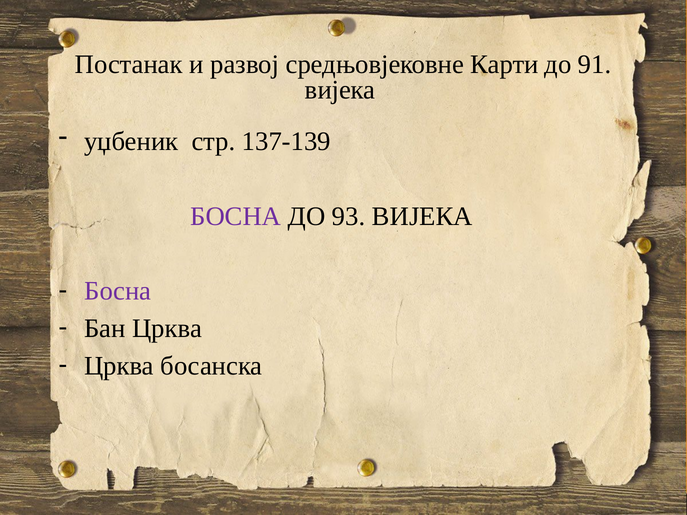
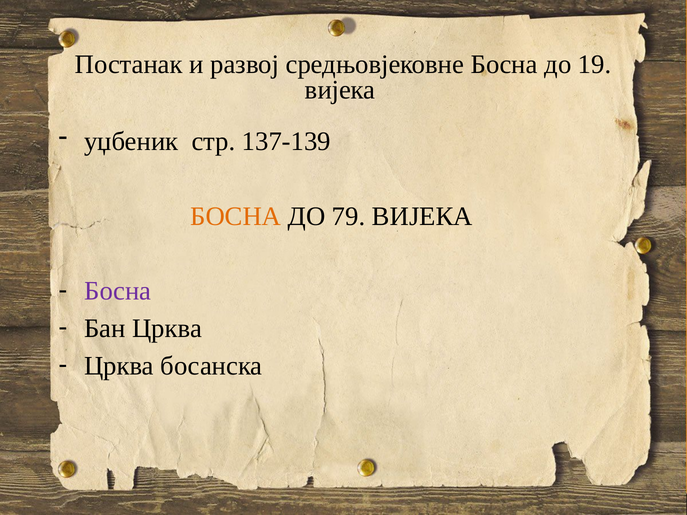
средњовјековне Карти: Карти -> Босна
91: 91 -> 19
БОСНА at (236, 216) colour: purple -> orange
93: 93 -> 79
